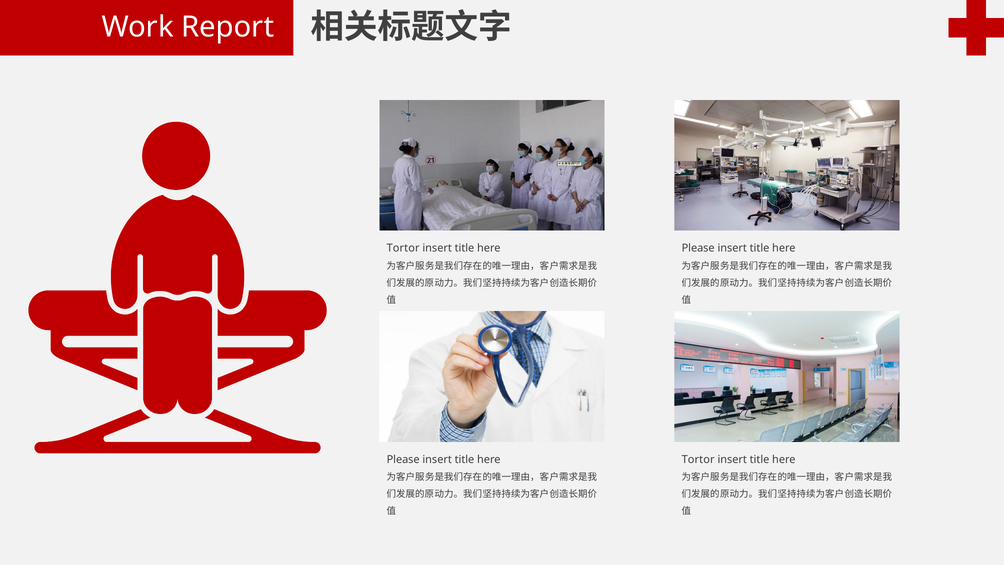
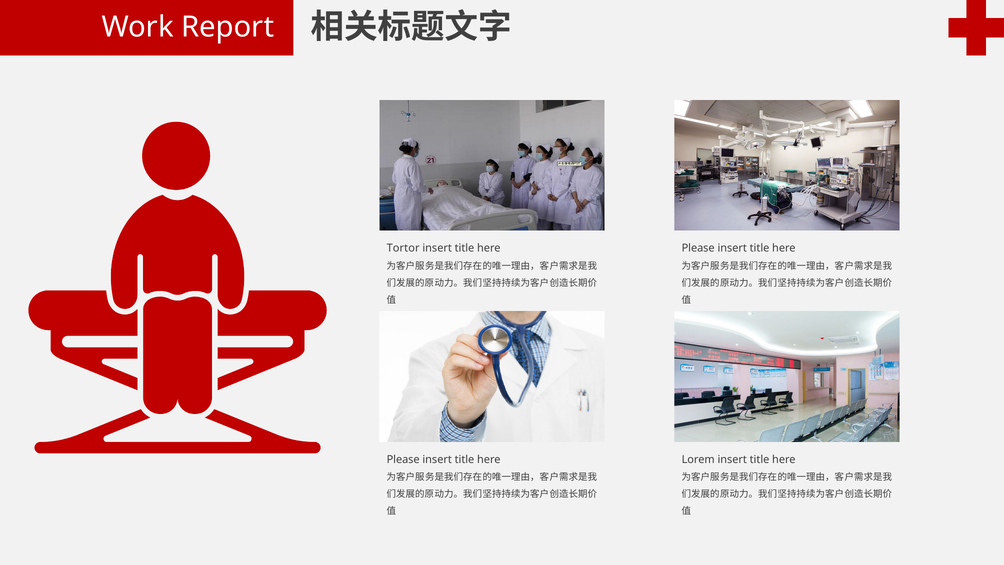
Tortor at (698, 459): Tortor -> Lorem
